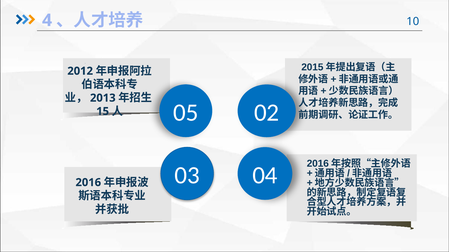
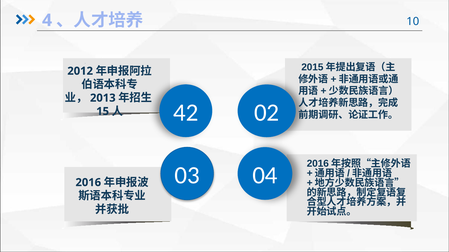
05: 05 -> 42
